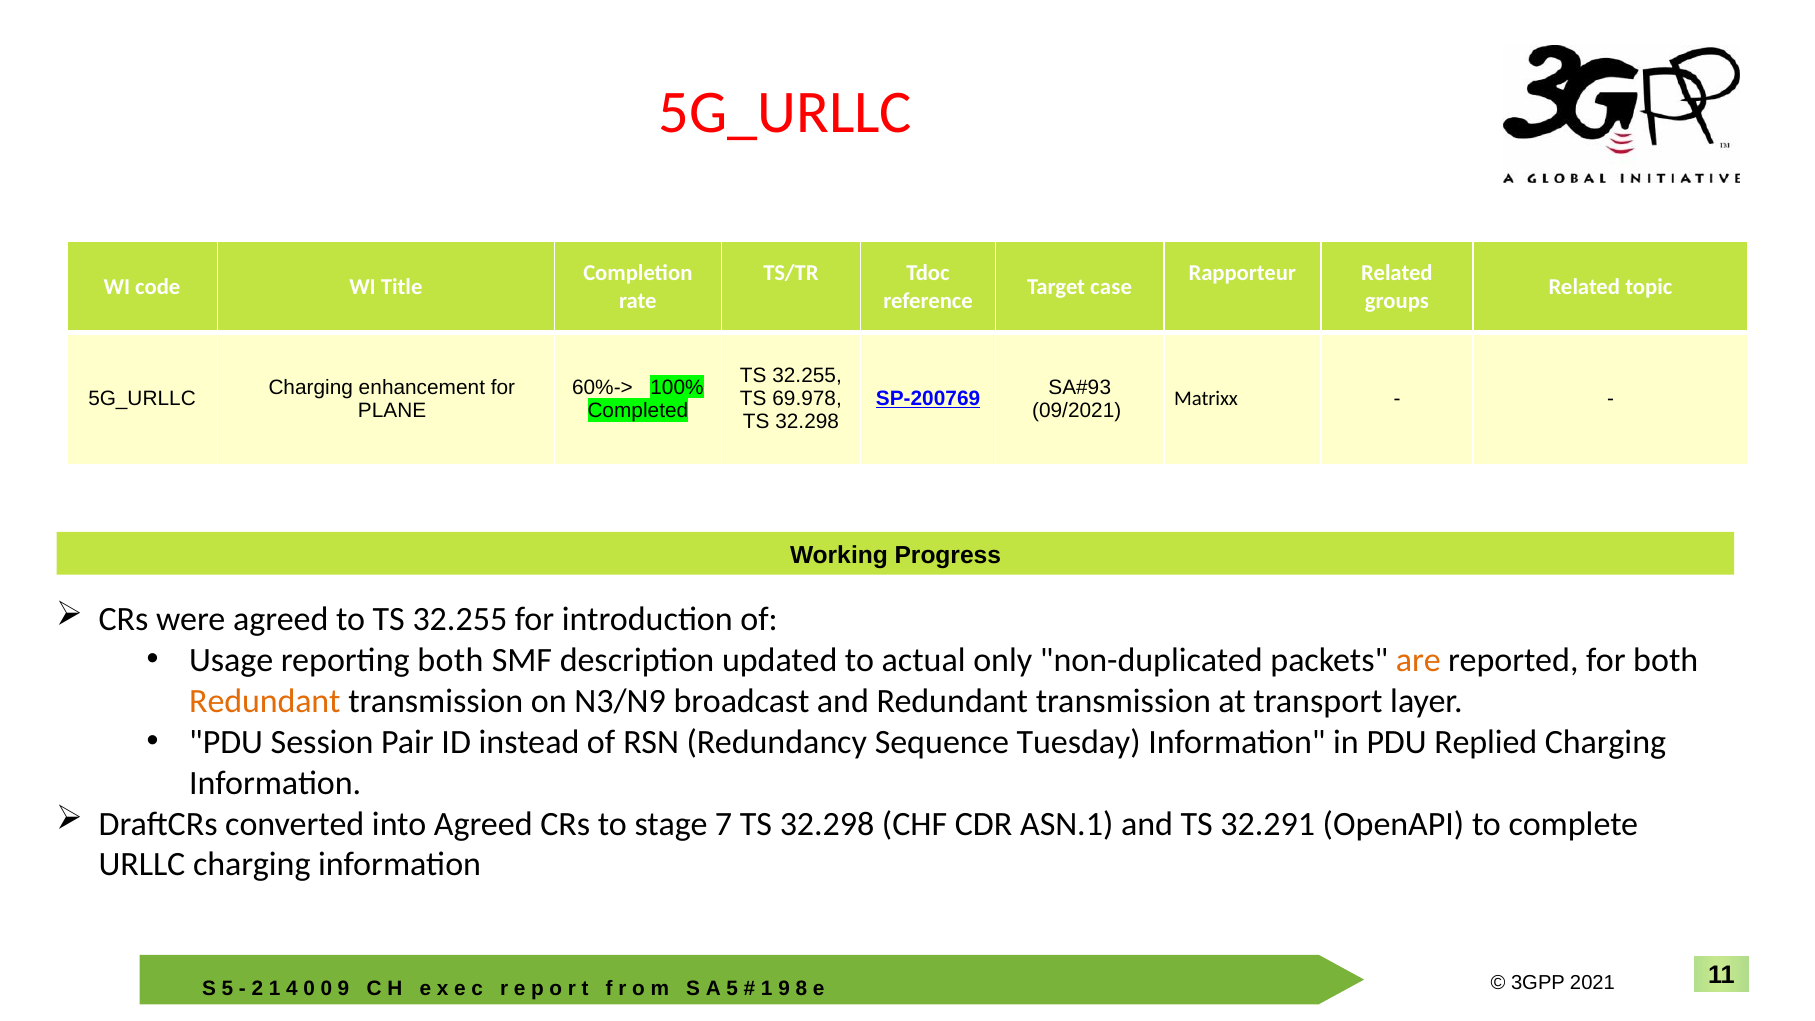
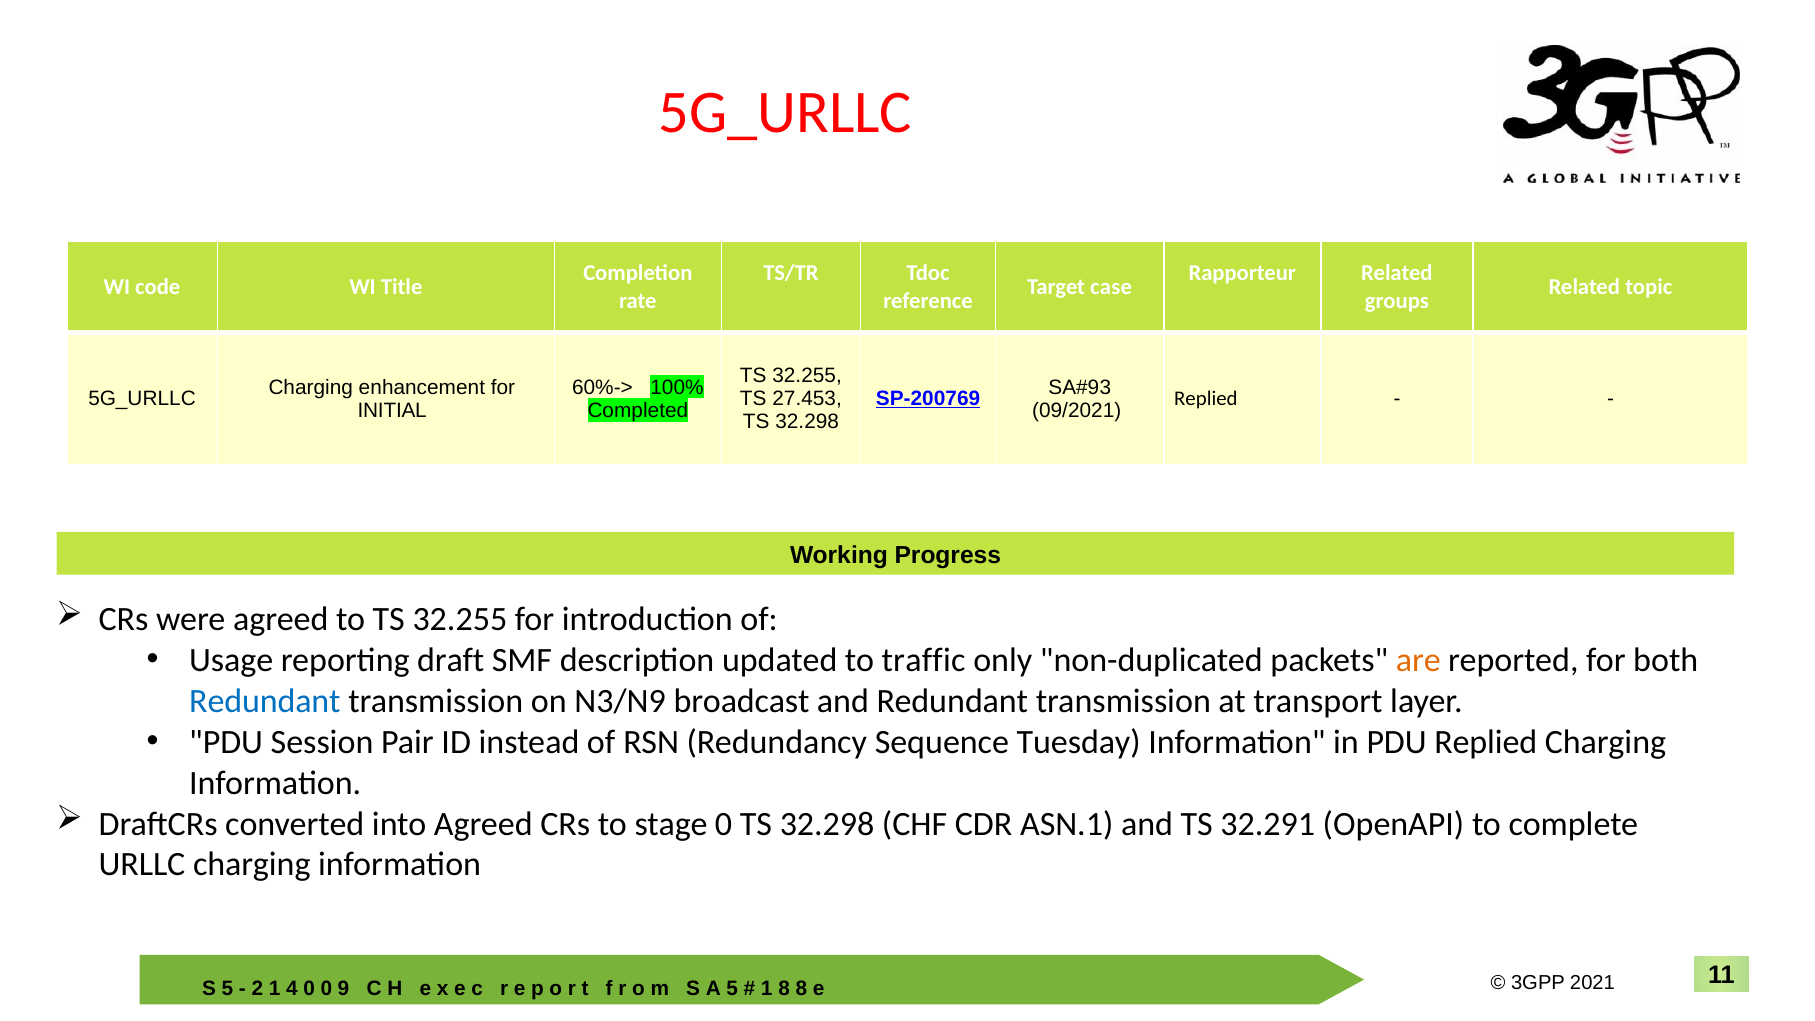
69.978: 69.978 -> 27.453
Matrixx at (1206, 399): Matrixx -> Replied
PLANE: PLANE -> INITIAL
reporting both: both -> draft
actual: actual -> traffic
Redundant at (265, 701) colour: orange -> blue
stage 7: 7 -> 0
9 at (784, 988): 9 -> 8
